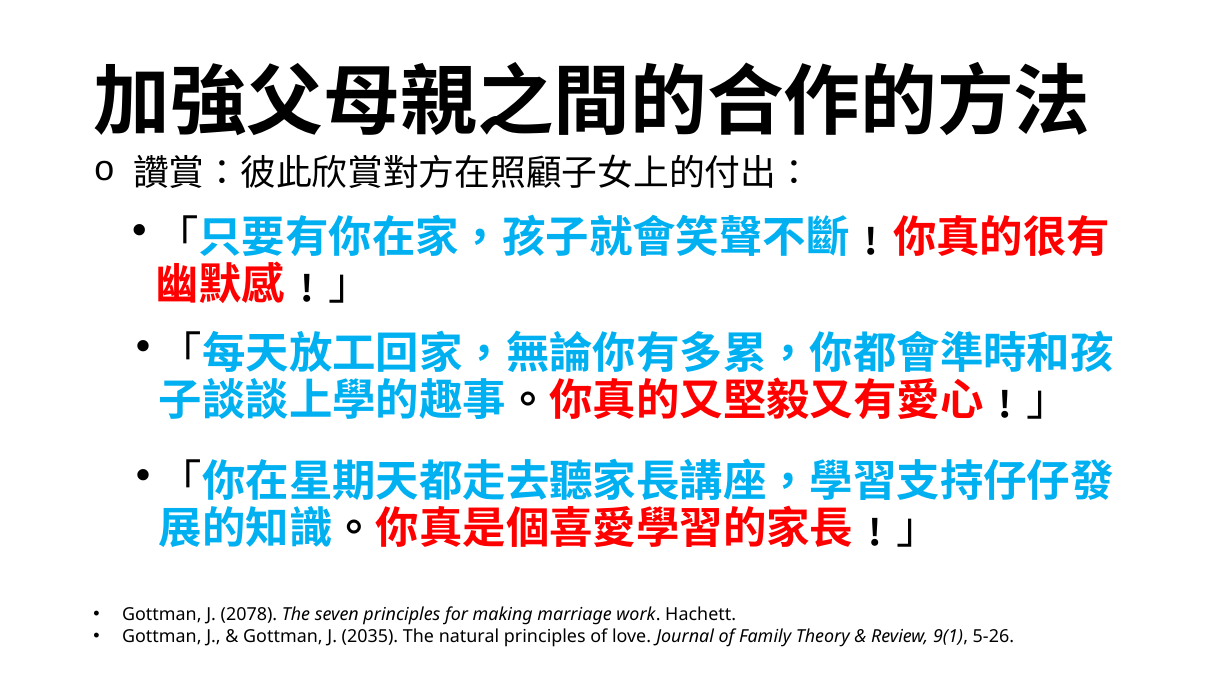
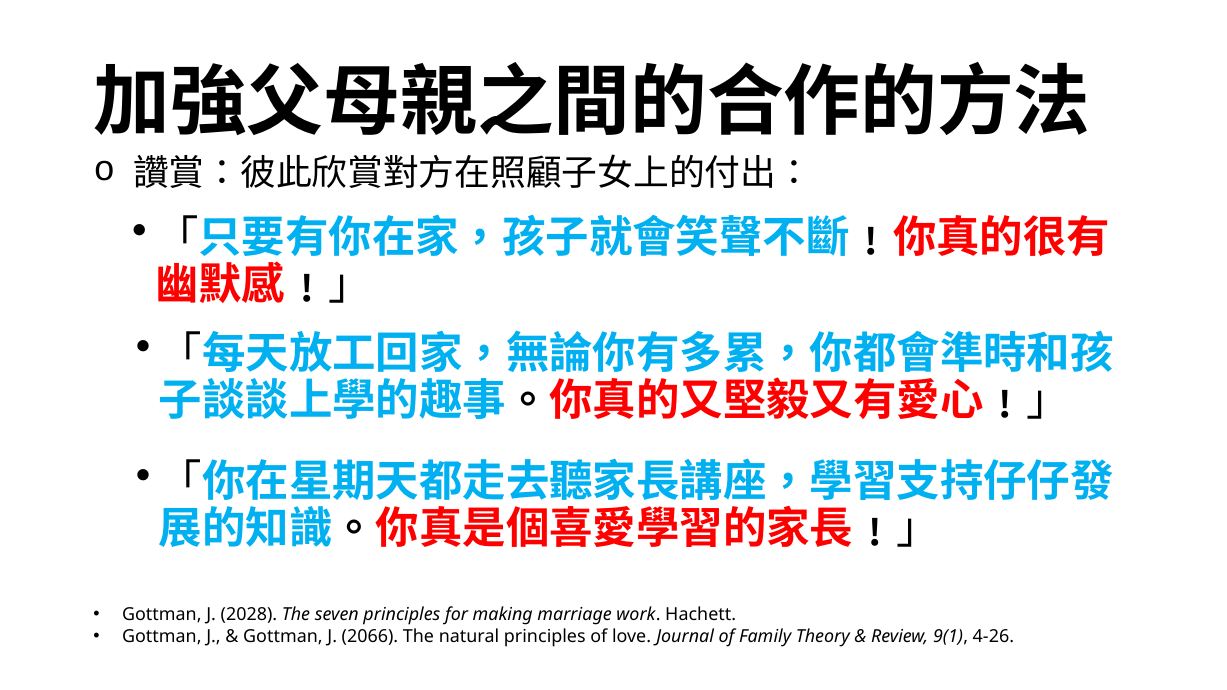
2078: 2078 -> 2028
2035: 2035 -> 2066
5-26: 5-26 -> 4-26
